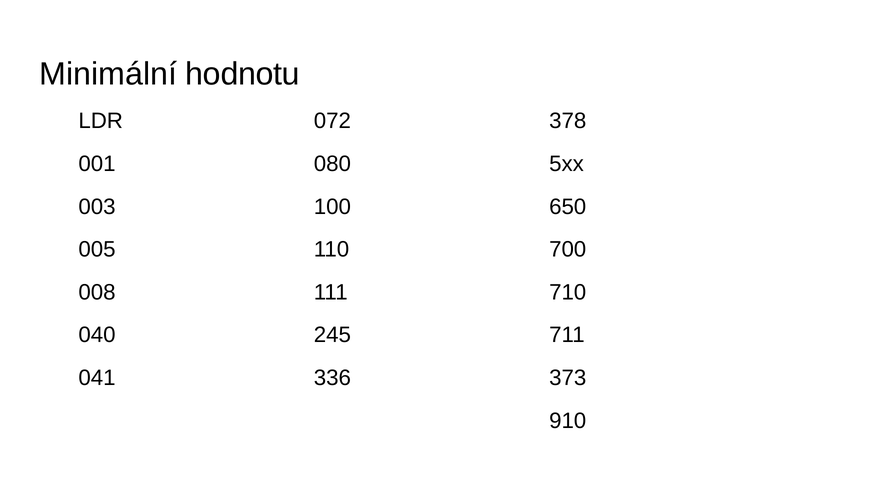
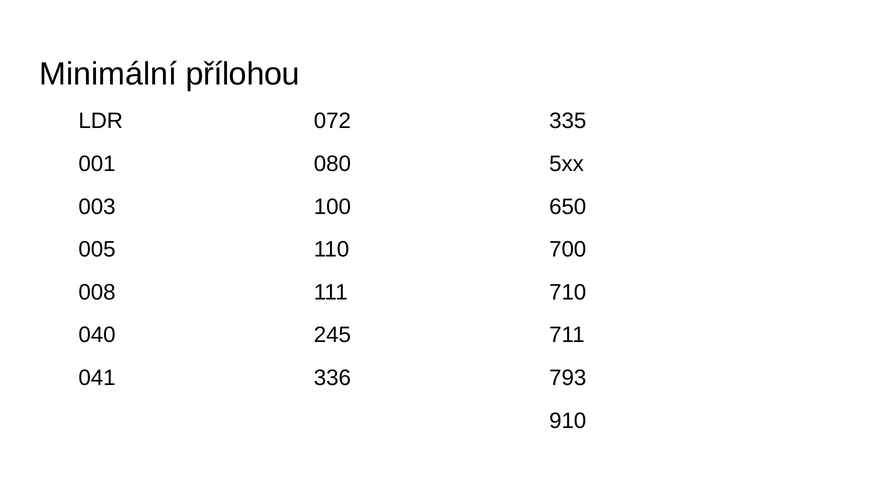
hodnotu: hodnotu -> přílohou
378: 378 -> 335
373: 373 -> 793
